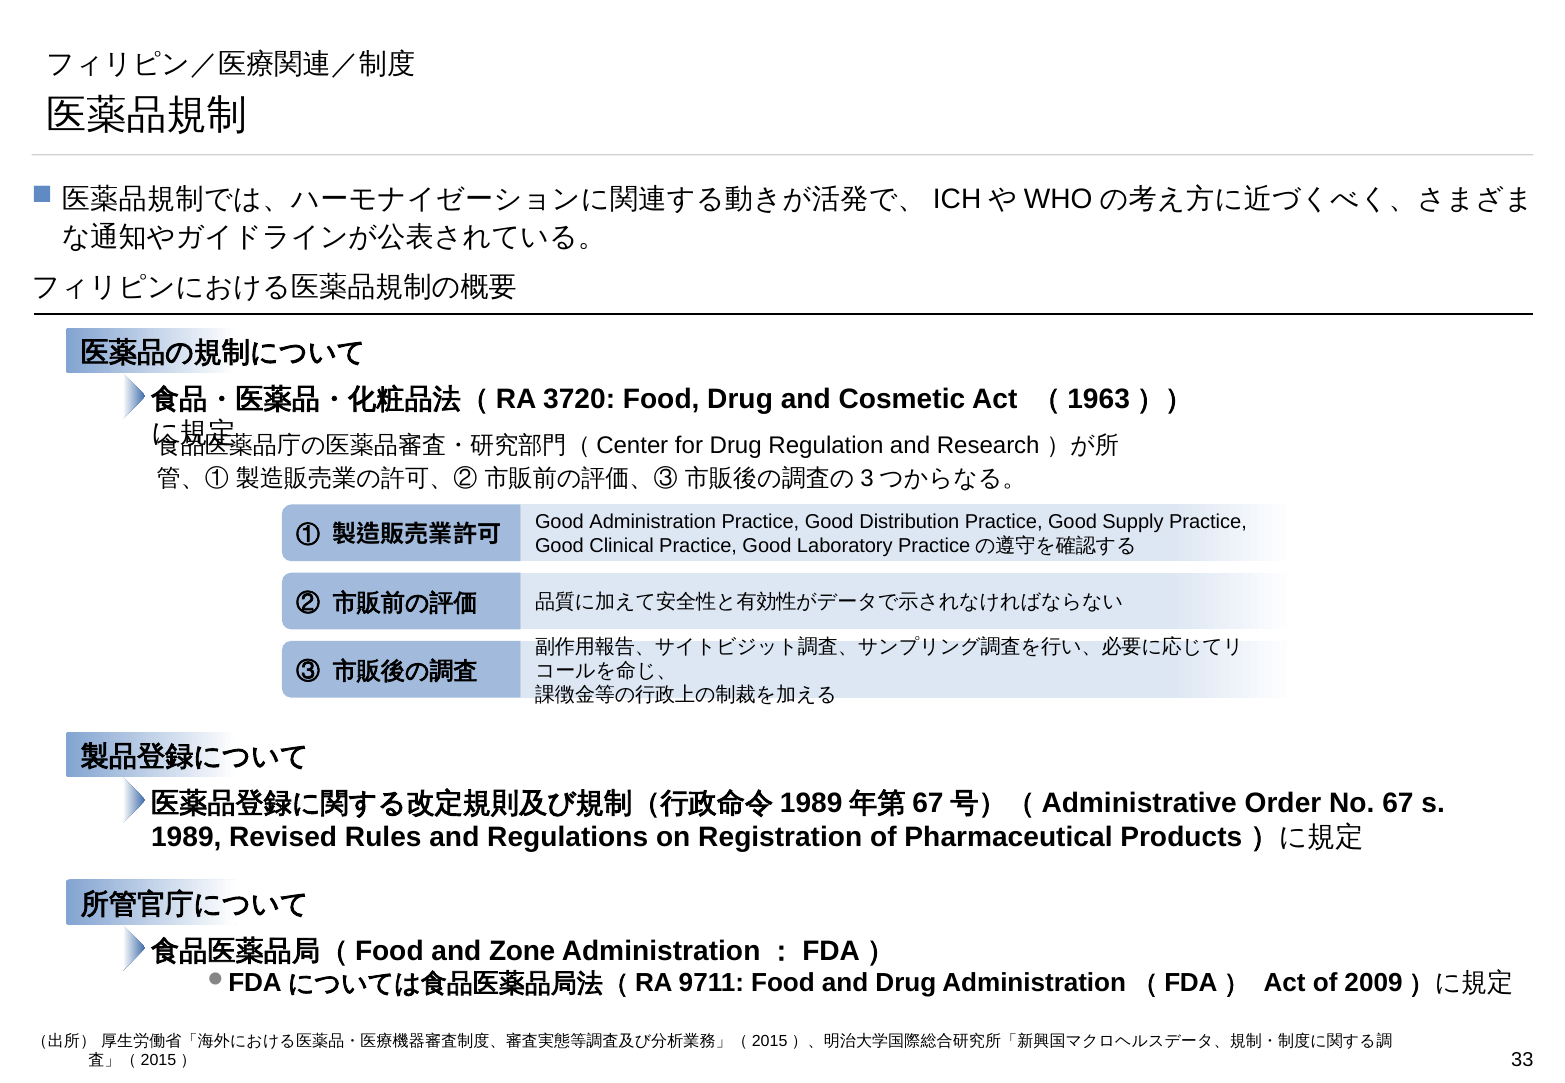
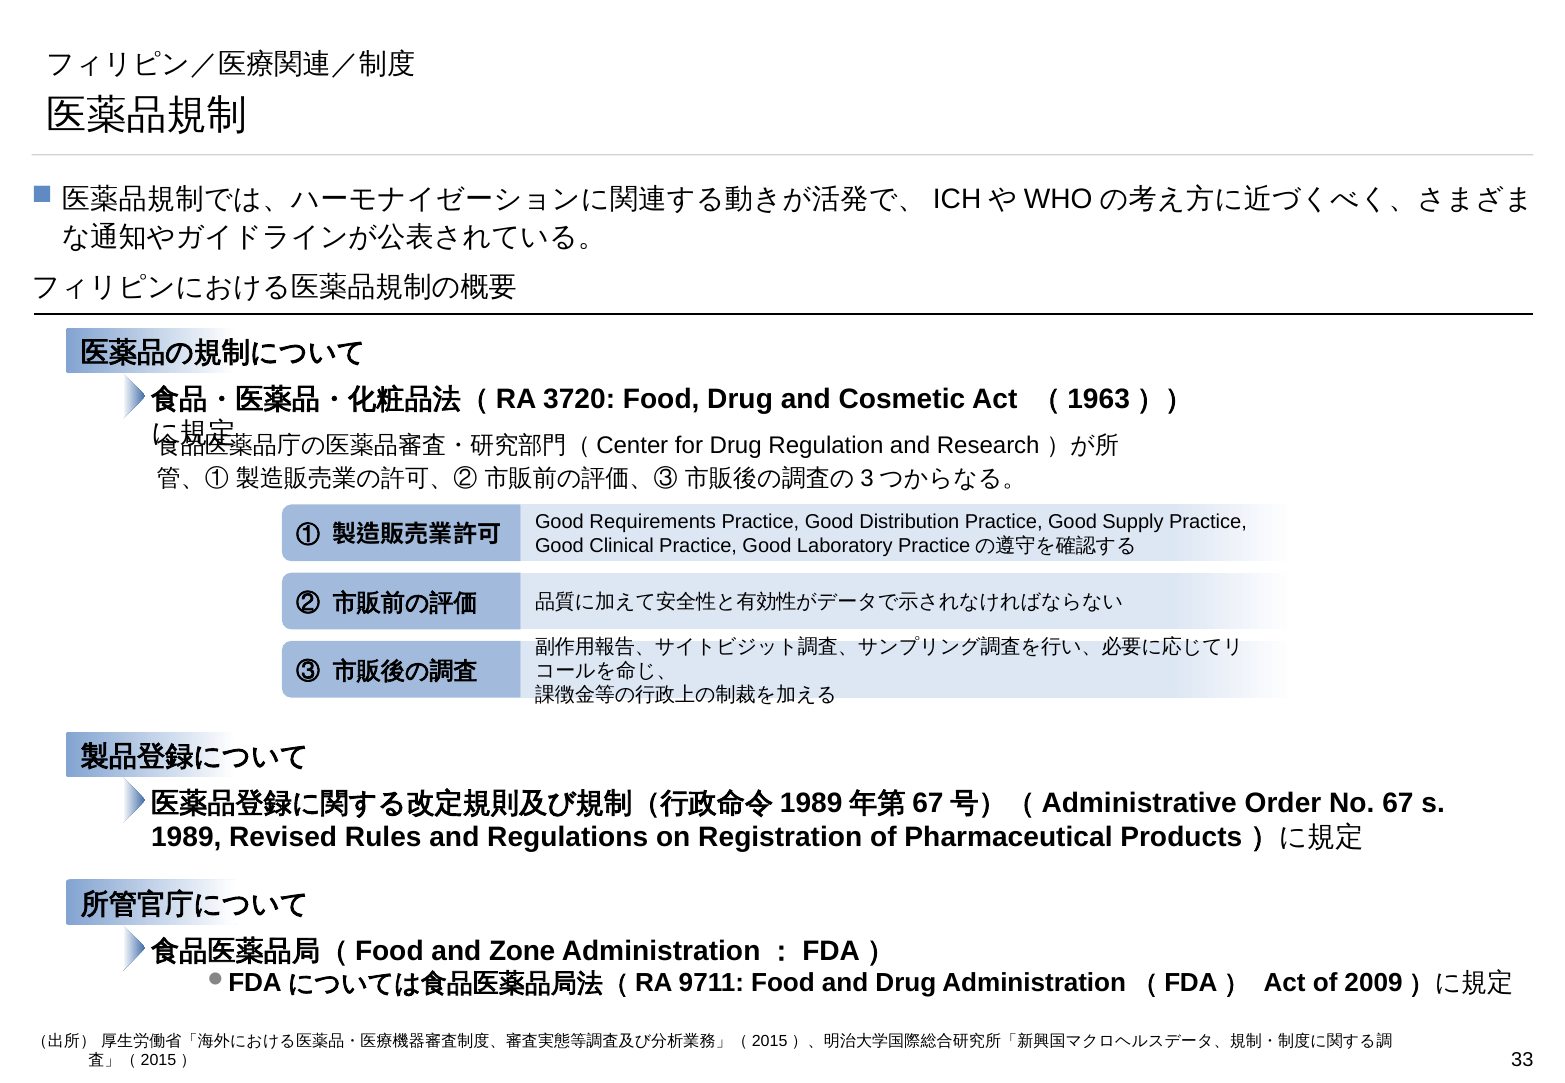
Administration: Administration -> Requirements
